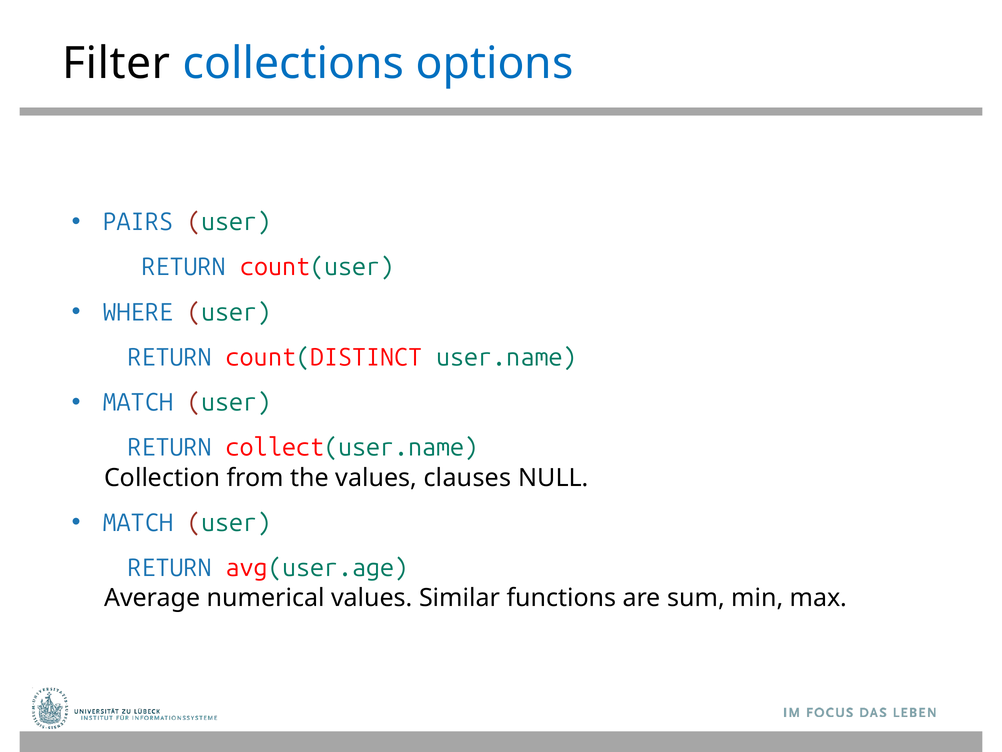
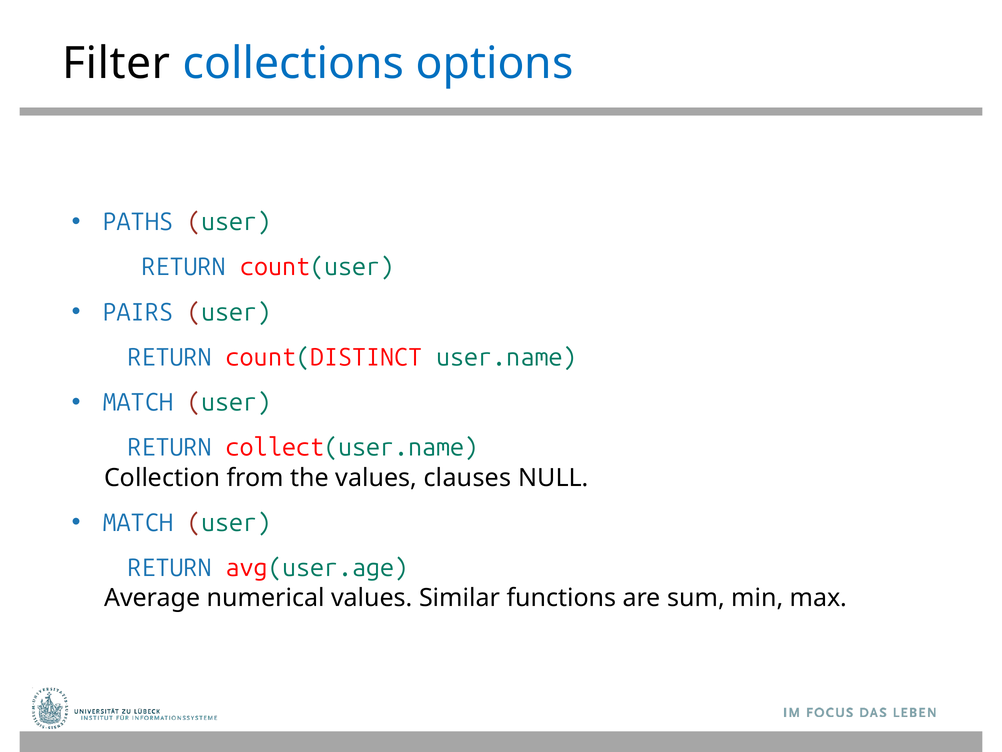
PAIRS: PAIRS -> PATHS
WHERE: WHERE -> PAIRS
